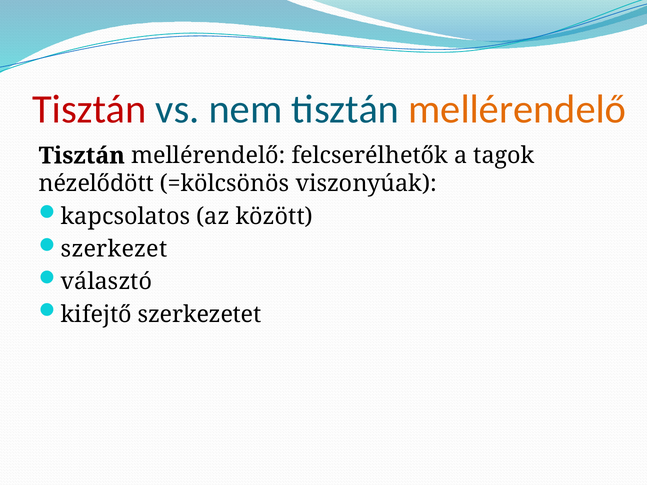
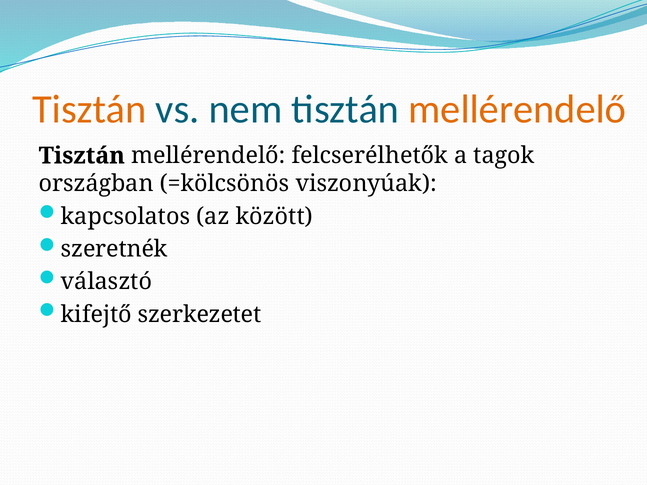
Tisztán at (89, 109) colour: red -> orange
nézelődött: nézelődött -> országban
szerkezet: szerkezet -> szeretnék
